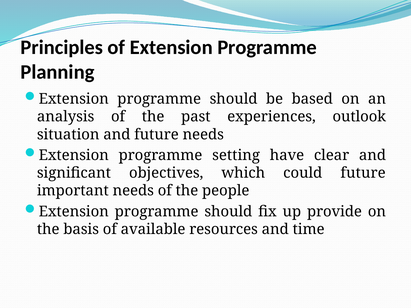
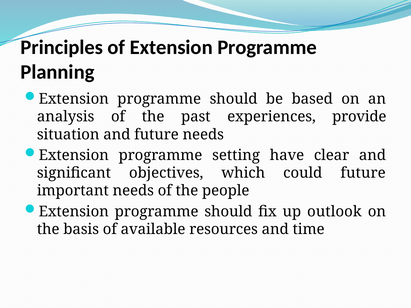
outlook: outlook -> provide
provide: provide -> outlook
